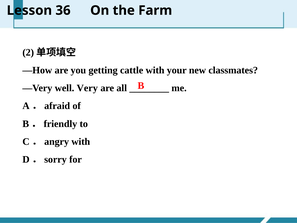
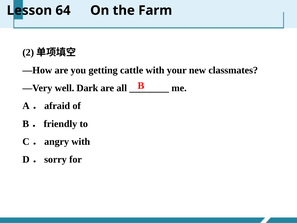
36: 36 -> 64
Very: Very -> Dark
